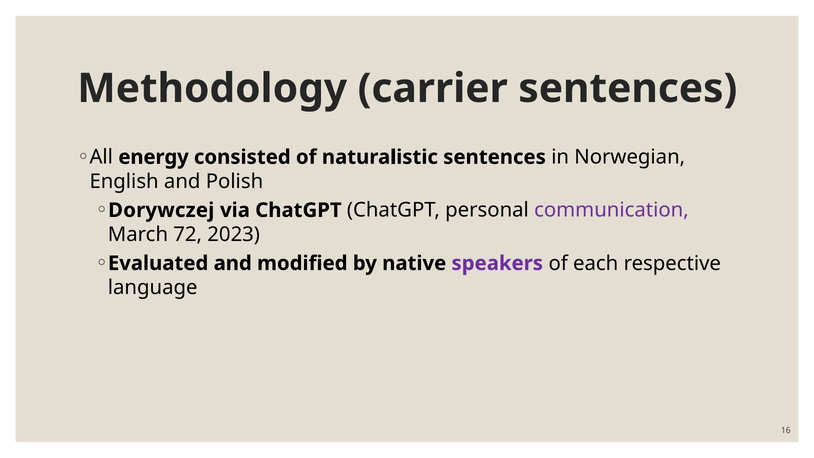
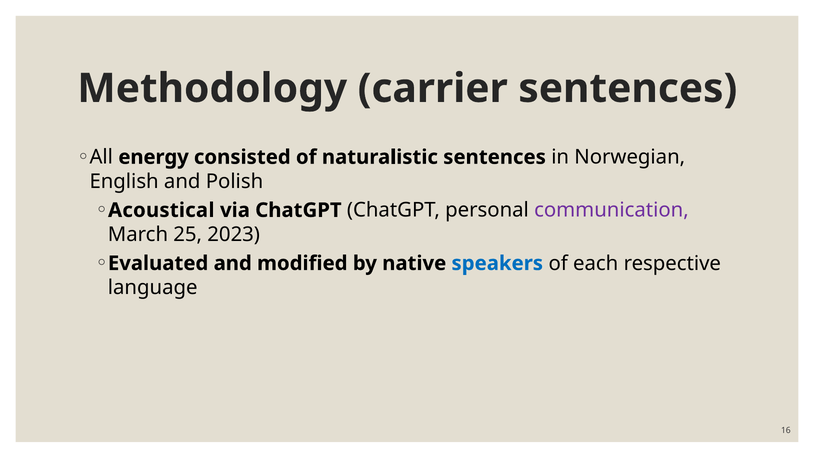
Dorywczej: Dorywczej -> Acoustical
72: 72 -> 25
speakers colour: purple -> blue
